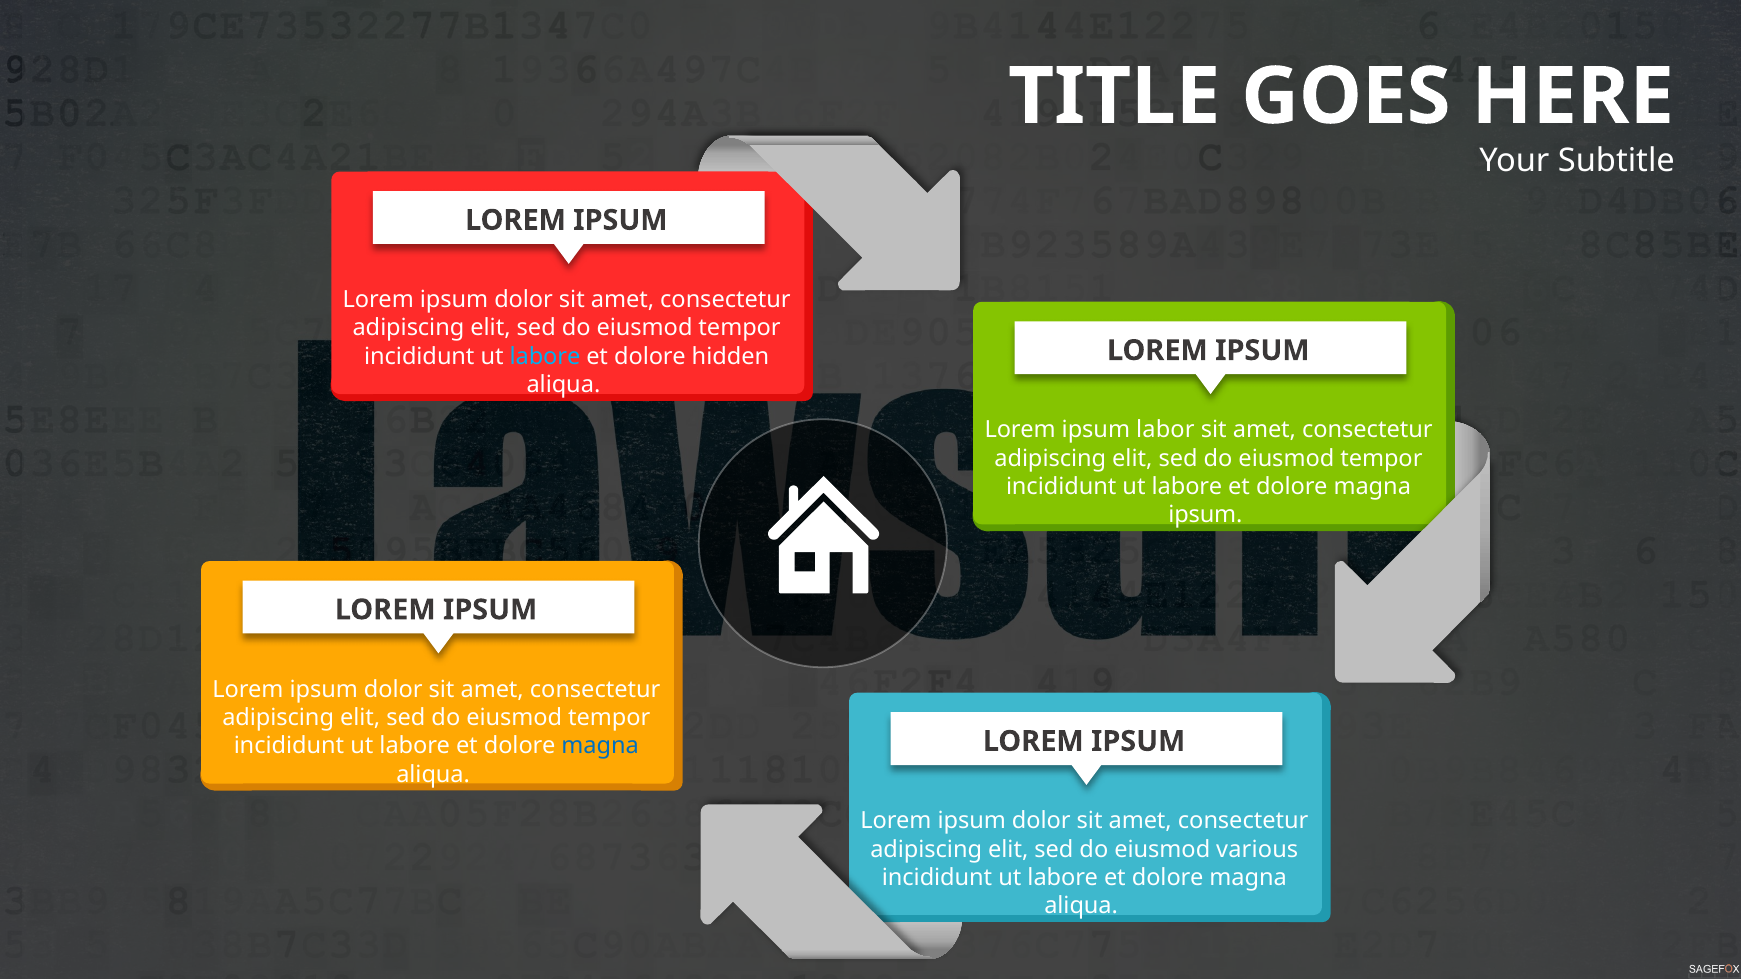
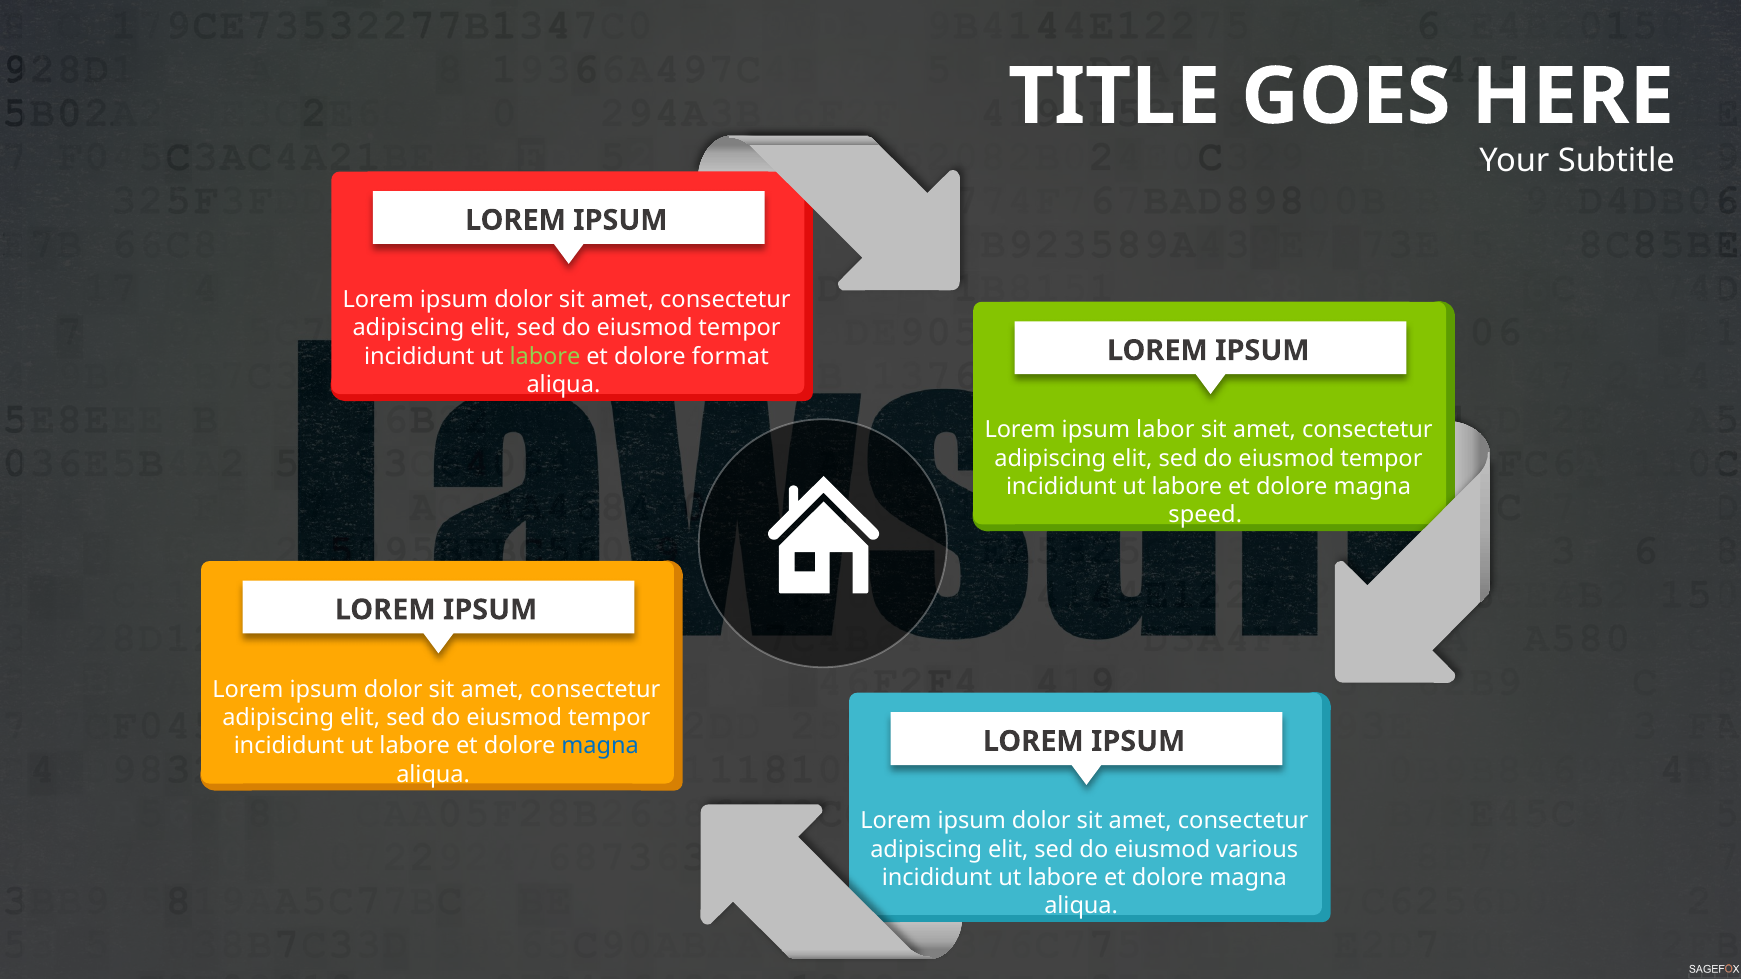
labore at (545, 357) colour: light blue -> light green
hidden: hidden -> format
ipsum at (1205, 515): ipsum -> speed
